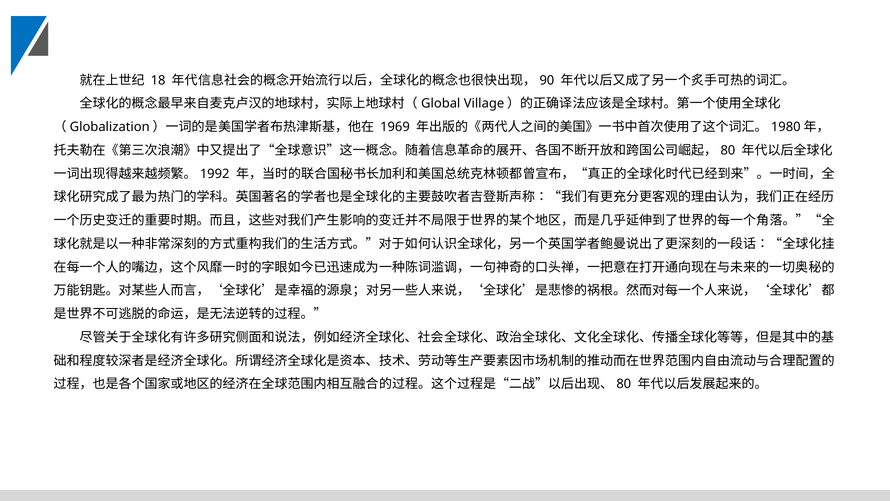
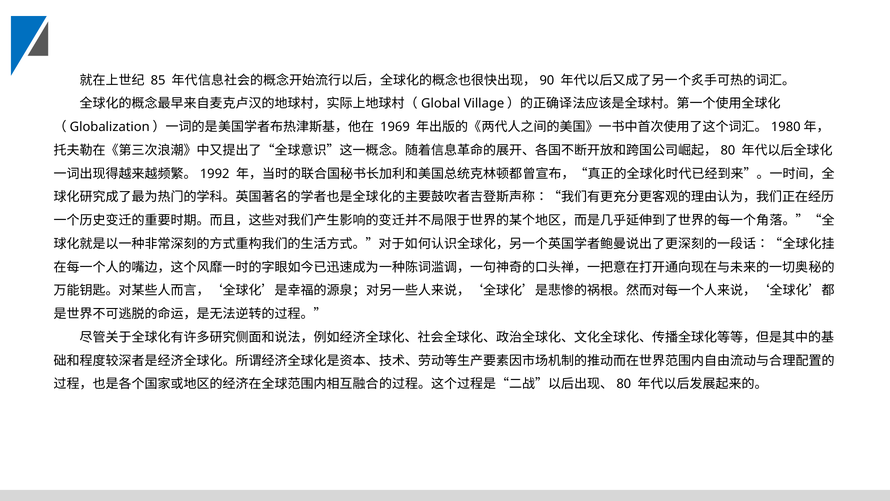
18: 18 -> 85
